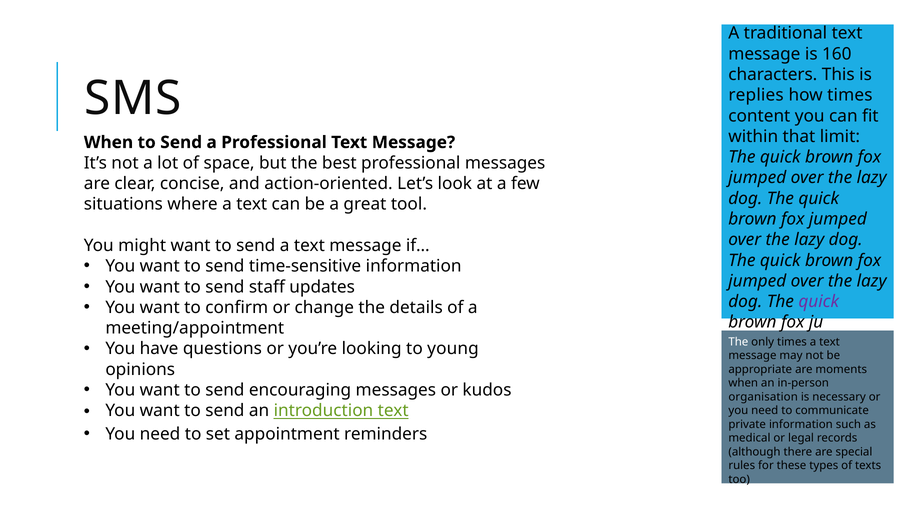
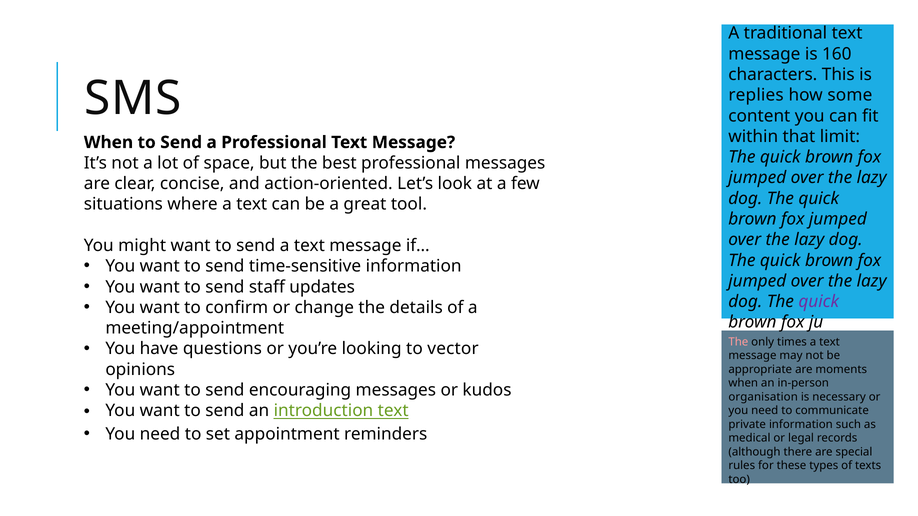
how times: times -> some
The at (738, 342) colour: white -> pink
young: young -> vector
